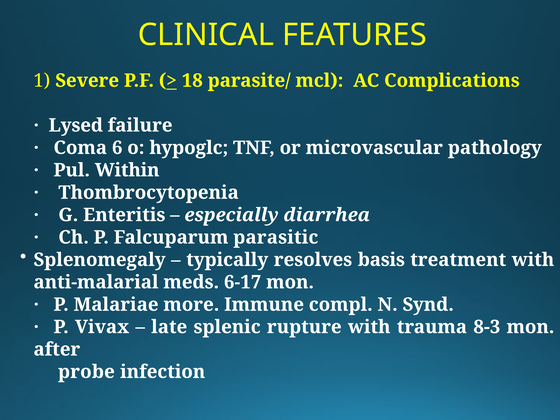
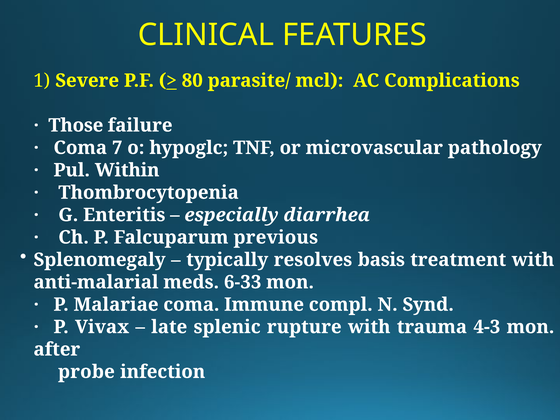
18: 18 -> 80
Lysed: Lysed -> Those
6: 6 -> 7
parasitic: parasitic -> previous
6-17: 6-17 -> 6-33
Malariae more: more -> coma
8-3: 8-3 -> 4-3
